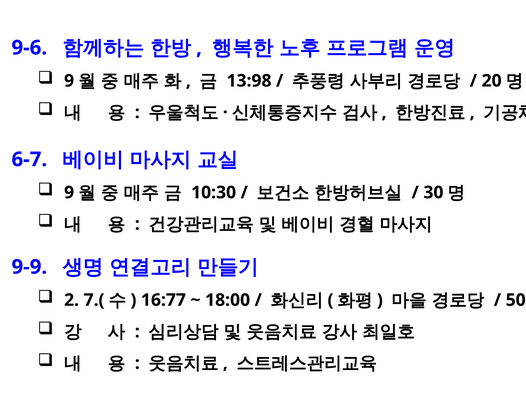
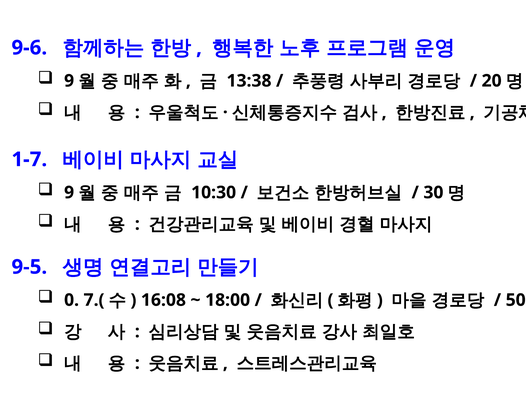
13:98: 13:98 -> 13:38
6-7: 6-7 -> 1-7
9-9: 9-9 -> 9-5
2: 2 -> 0
16:77: 16:77 -> 16:08
